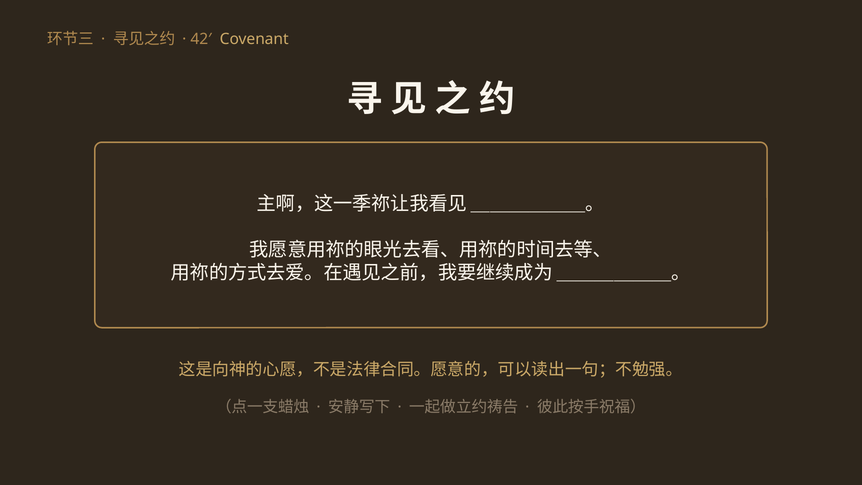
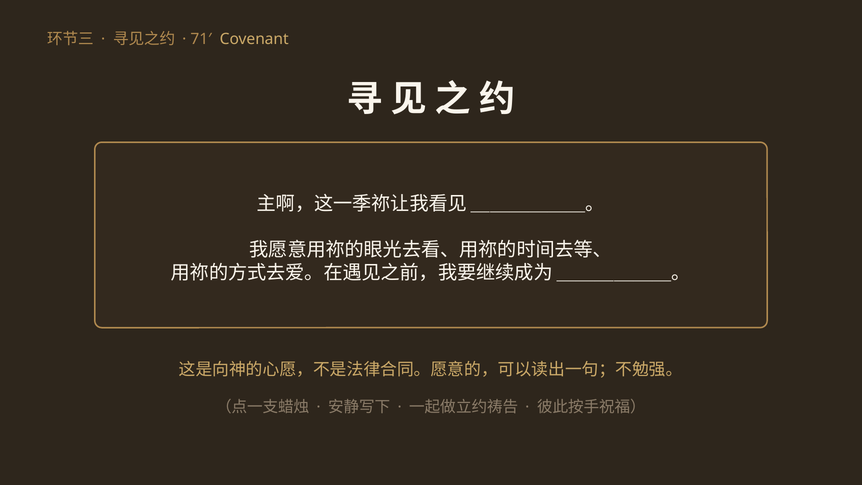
42′: 42′ -> 71′
